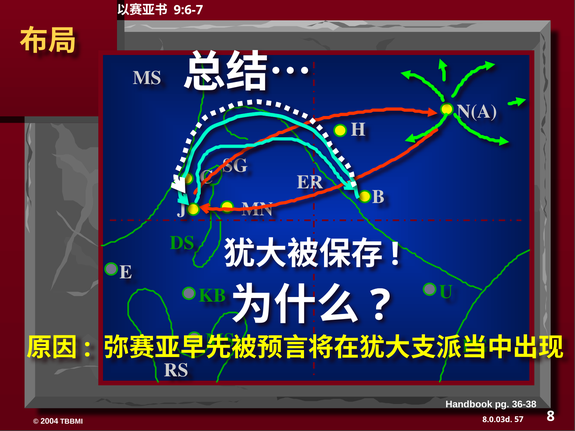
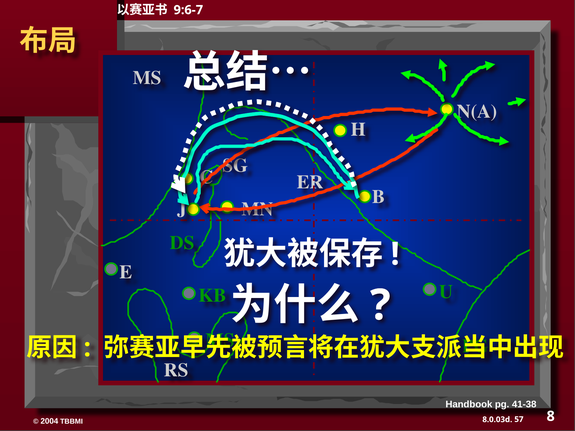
36-38: 36-38 -> 41-38
